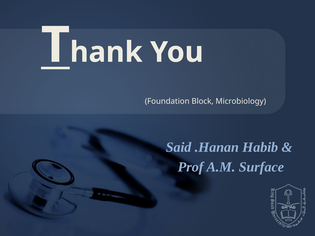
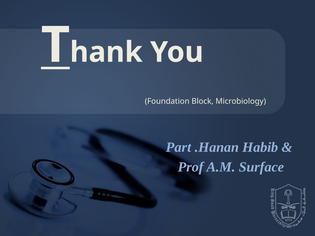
Said: Said -> Part
